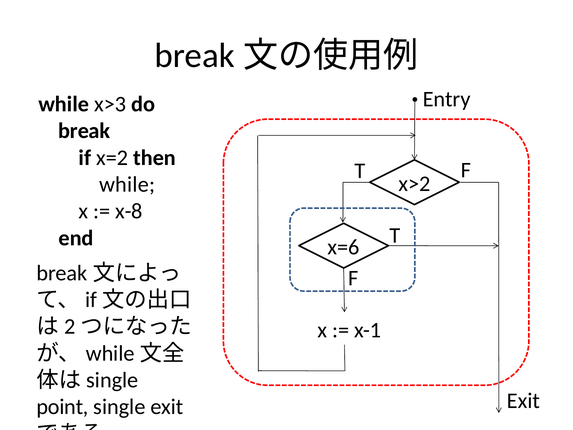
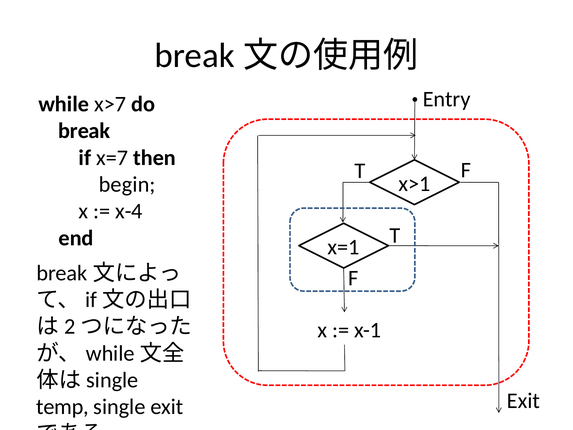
x>3: x>3 -> x>7
x=2: x=2 -> x=7
x>2: x>2 -> x>1
while at (127, 184): while -> begin
x-8: x-8 -> x-4
x=6: x=6 -> x=1
point: point -> temp
